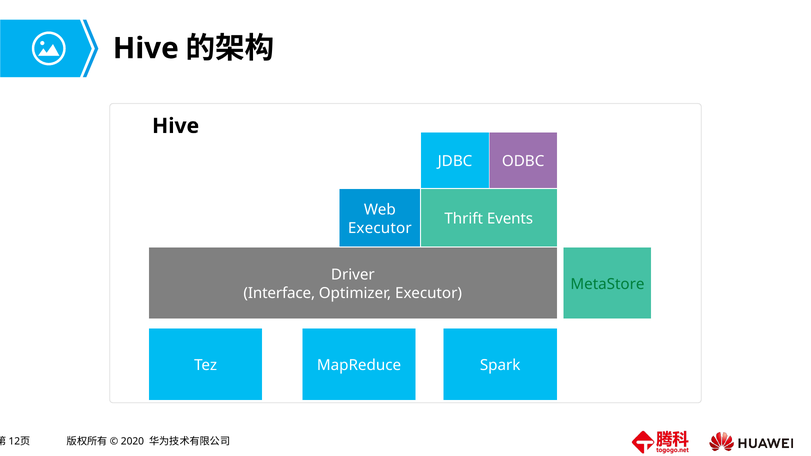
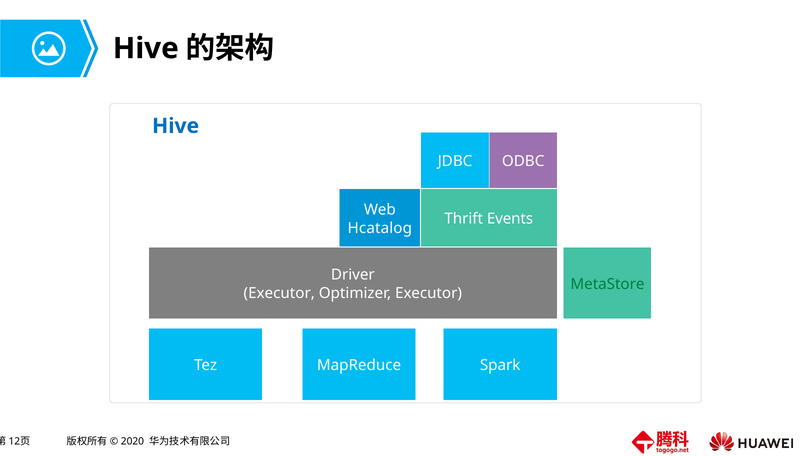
Hive at (176, 126) colour: black -> blue
Executor at (380, 228): Executor -> Hcatalog
Interface at (279, 293): Interface -> Executor
